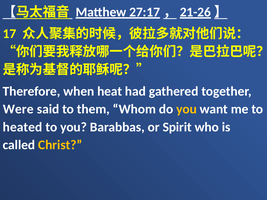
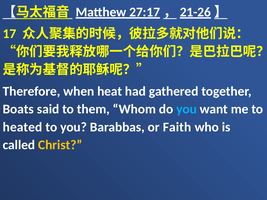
Were: Were -> Boats
you at (187, 109) colour: yellow -> light blue
Spirit: Spirit -> Faith
